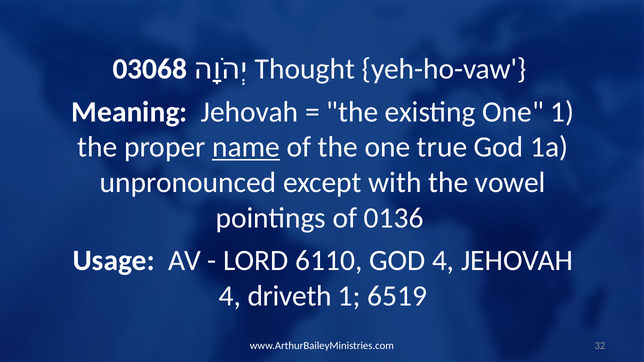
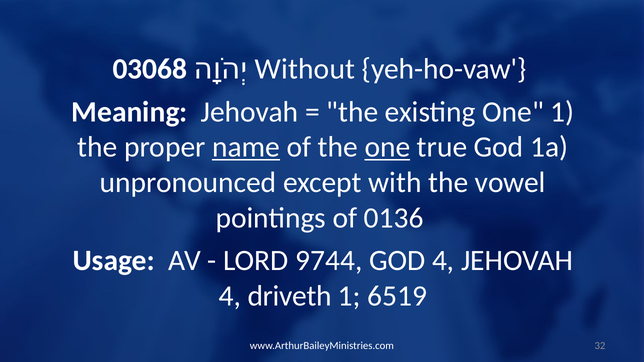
Thought: Thought -> Without
one at (387, 147) underline: none -> present
6110: 6110 -> 9744
